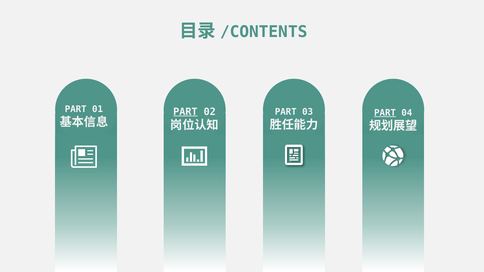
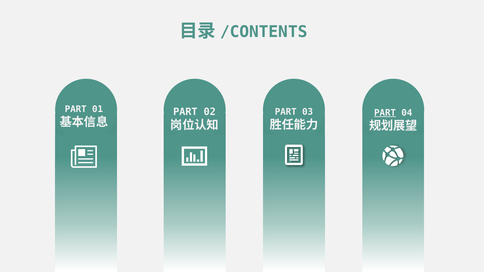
PART at (185, 112) underline: present -> none
